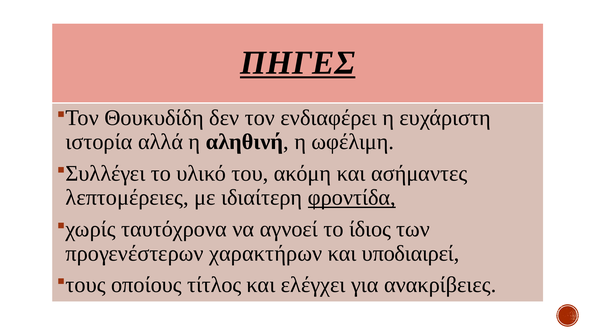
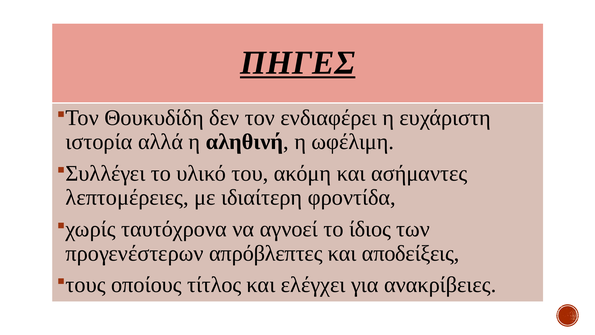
φροντίδα underline: present -> none
χαρακτήρων: χαρακτήρων -> απρόβλεπτες
υποδιαιρεί: υποδιαιρεί -> αποδείξεις
